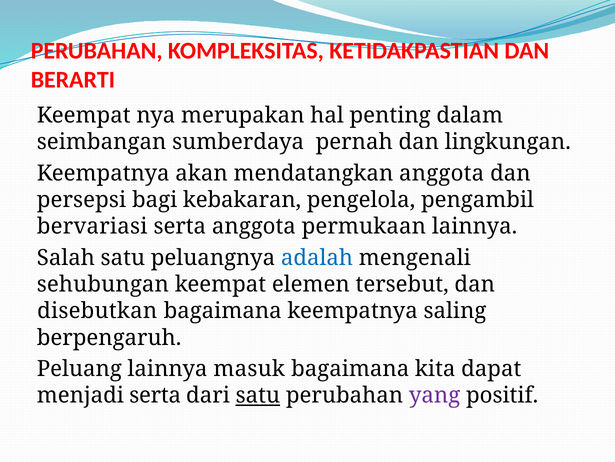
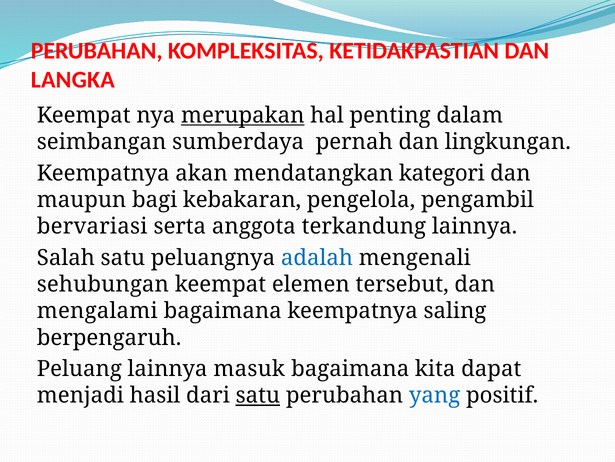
BERARTI: BERARTI -> LANGKA
merupakan underline: none -> present
mendatangkan anggota: anggota -> kategori
persepsi: persepsi -> maupun
permukaan: permukaan -> terkandung
disebutkan: disebutkan -> mengalami
menjadi serta: serta -> hasil
yang colour: purple -> blue
